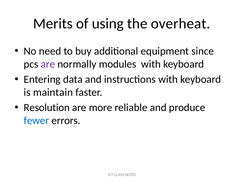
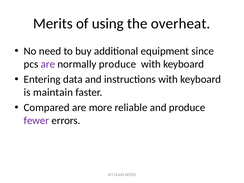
normally modules: modules -> produce
Resolution: Resolution -> Compared
fewer colour: blue -> purple
